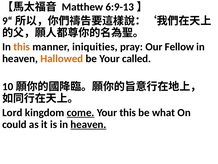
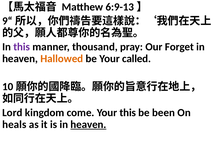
this at (22, 47) colour: orange -> purple
iniquities: iniquities -> thousand
Fellow: Fellow -> Forget
come underline: present -> none
what: what -> been
could: could -> heals
